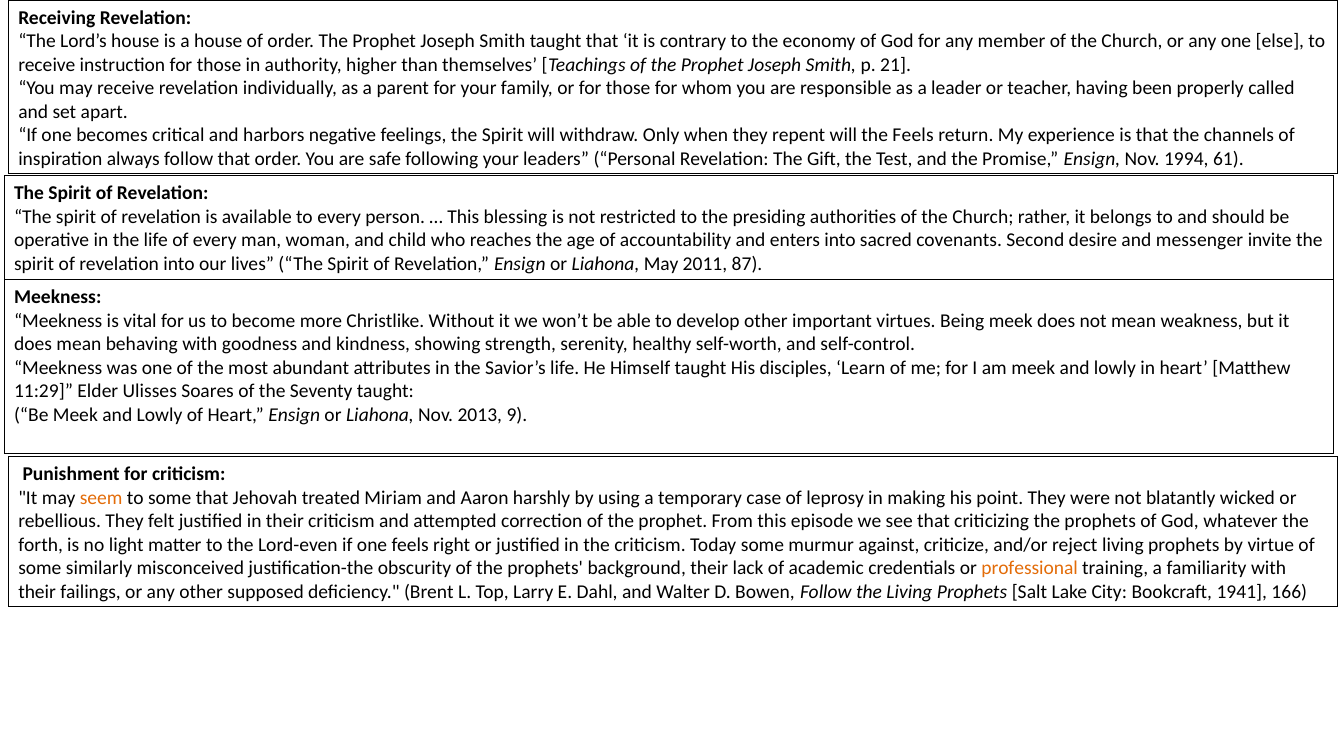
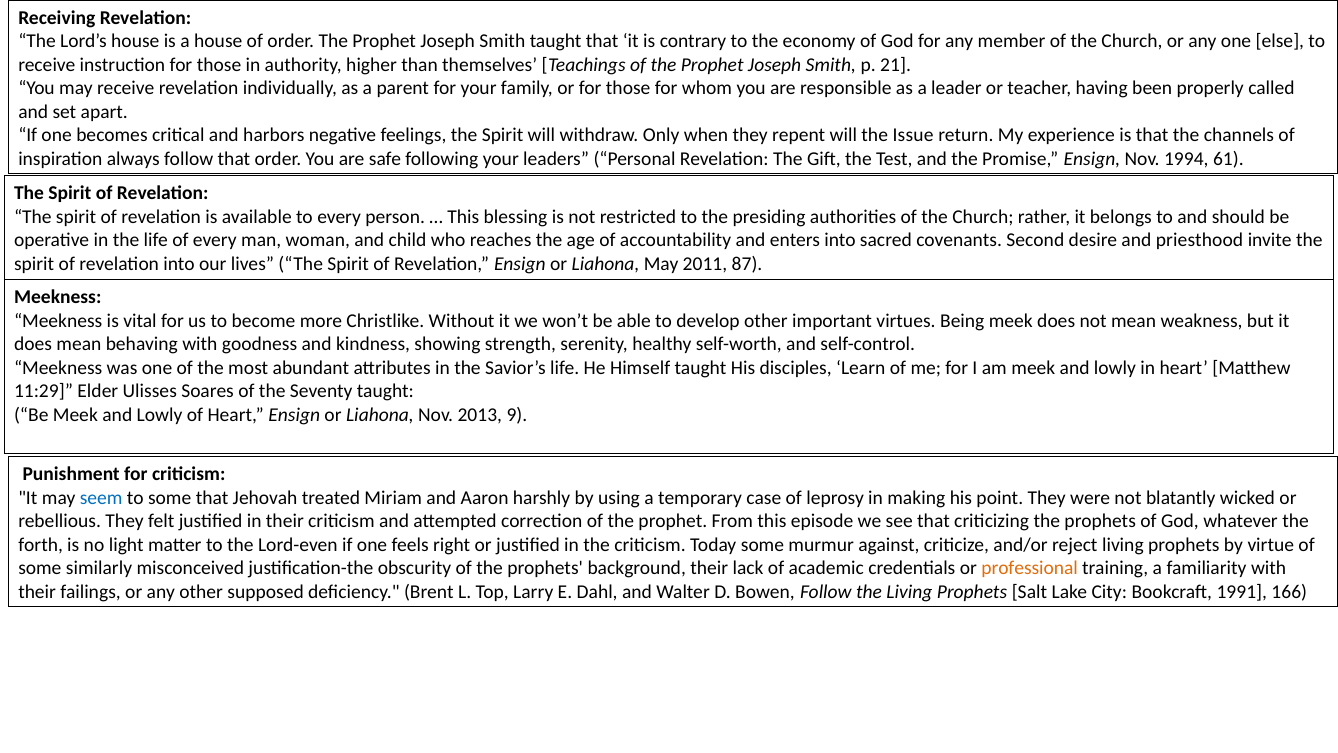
the Feels: Feels -> Issue
messenger: messenger -> priesthood
seem colour: orange -> blue
1941: 1941 -> 1991
